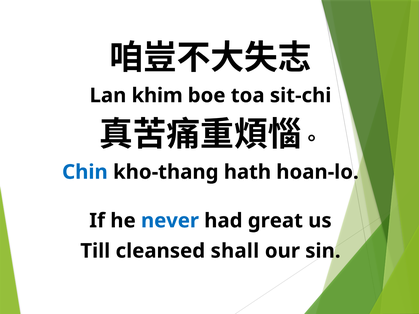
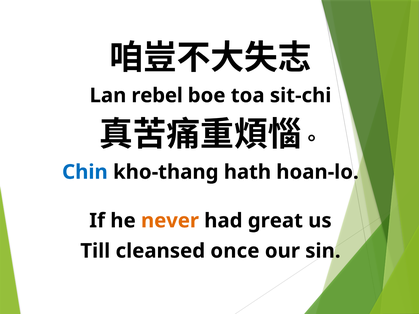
khim: khim -> rebel
never colour: blue -> orange
shall: shall -> once
